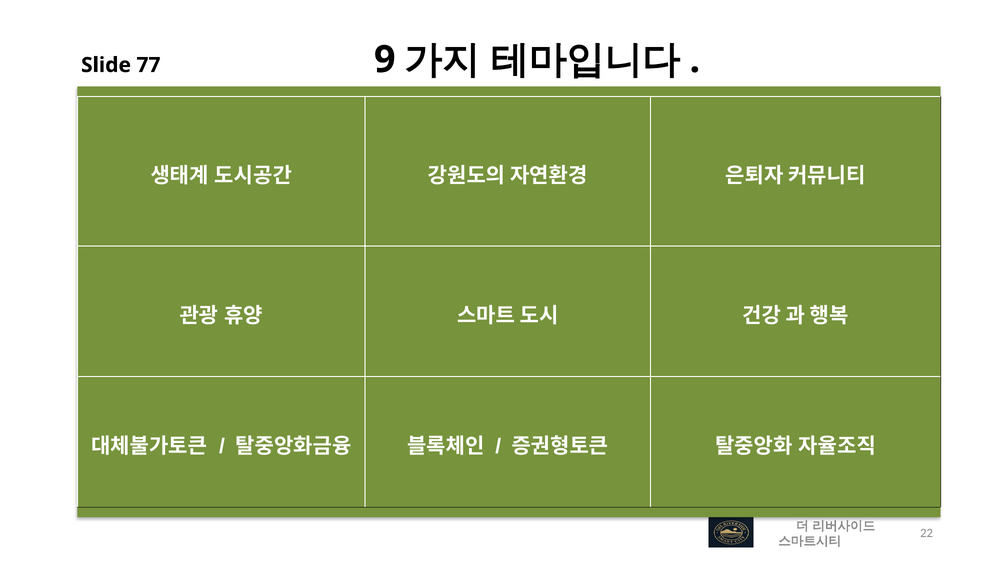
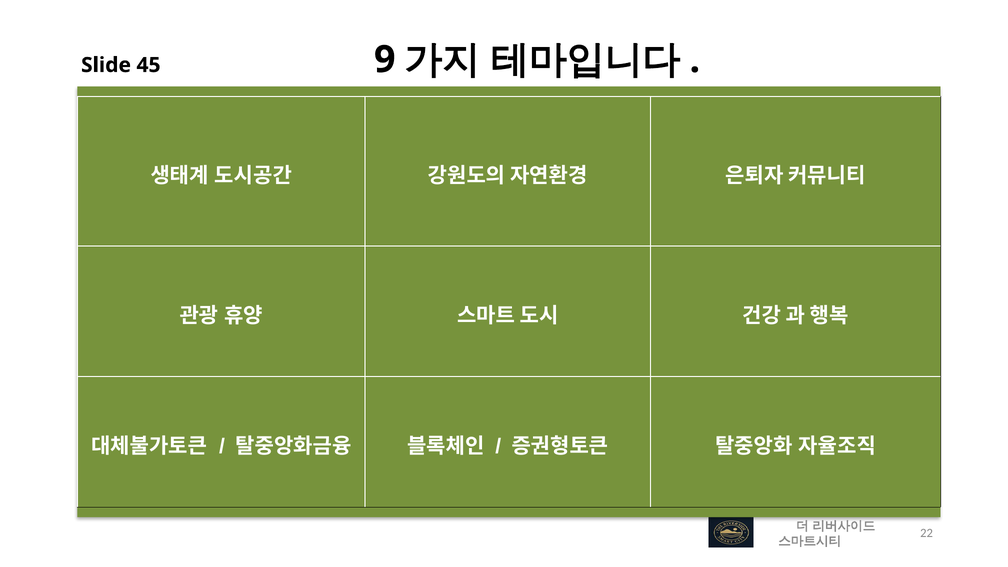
77: 77 -> 45
